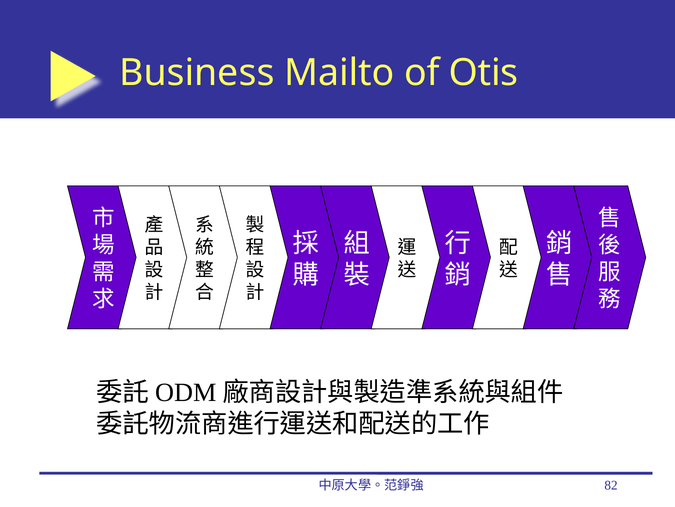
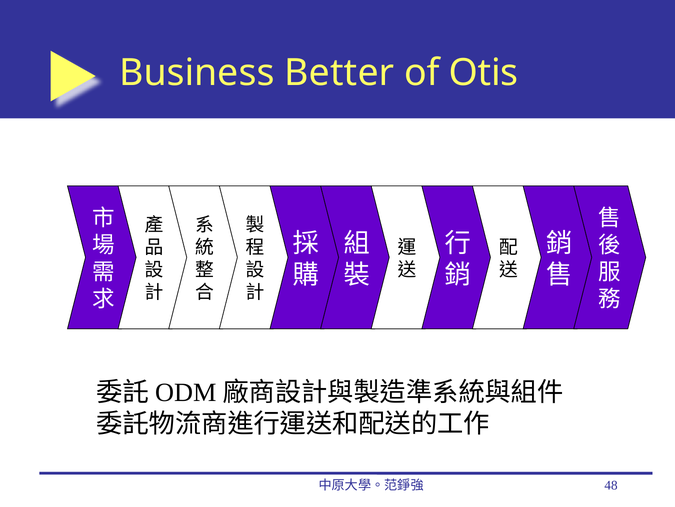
Mailto: Mailto -> Better
82: 82 -> 48
